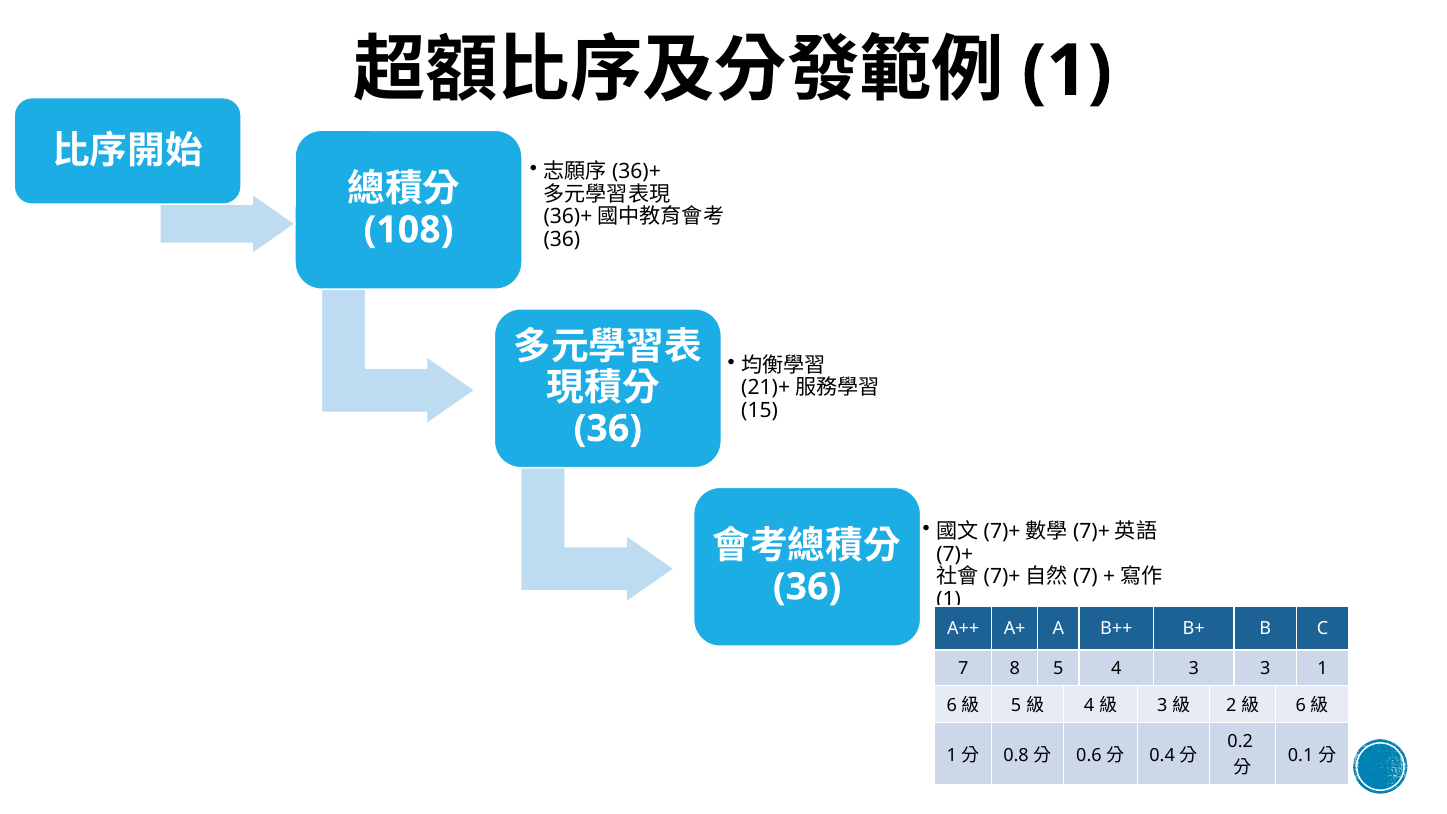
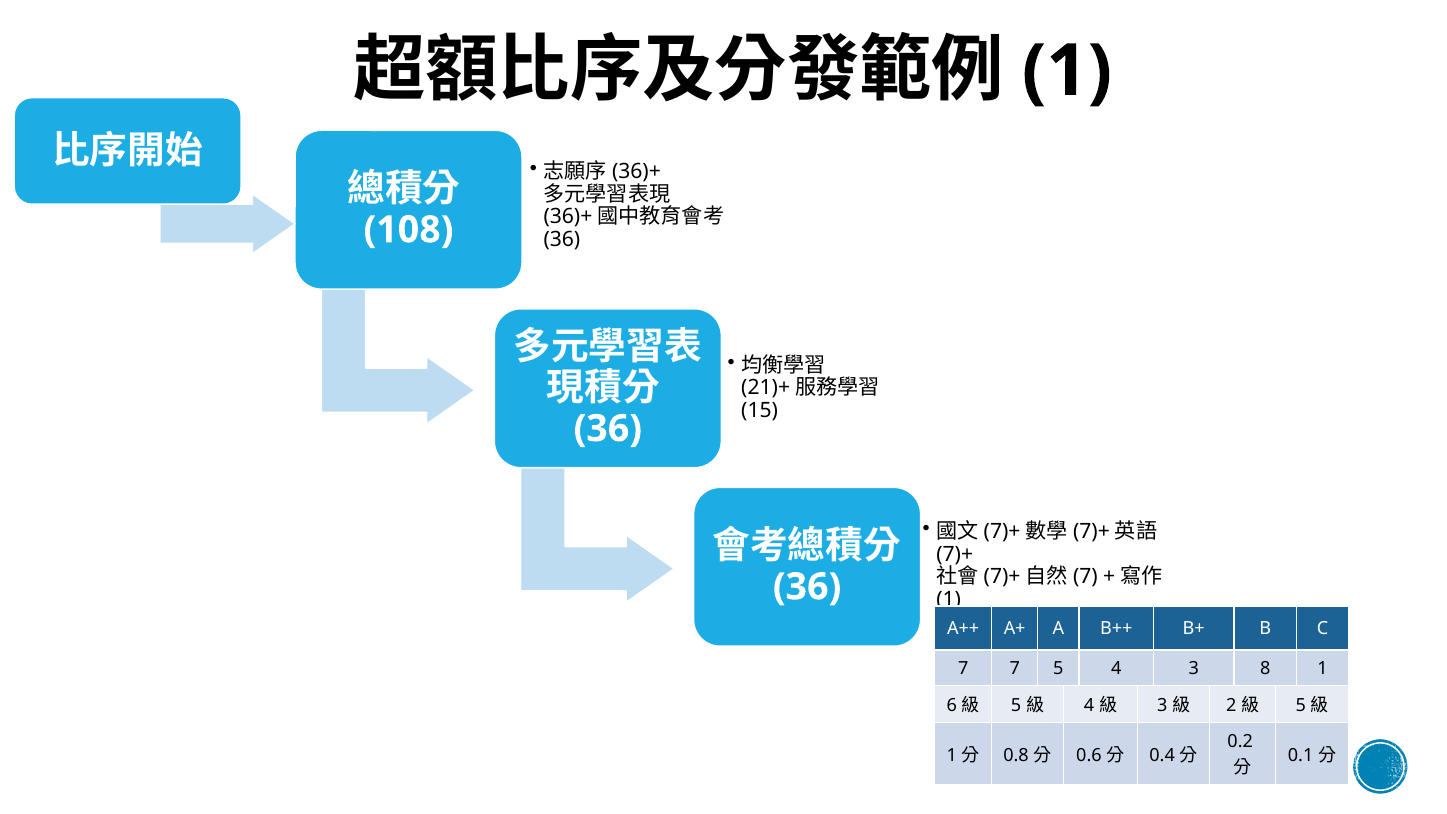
7 8: 8 -> 7
3 3: 3 -> 8
6 at (1301, 706): 6 -> 5
